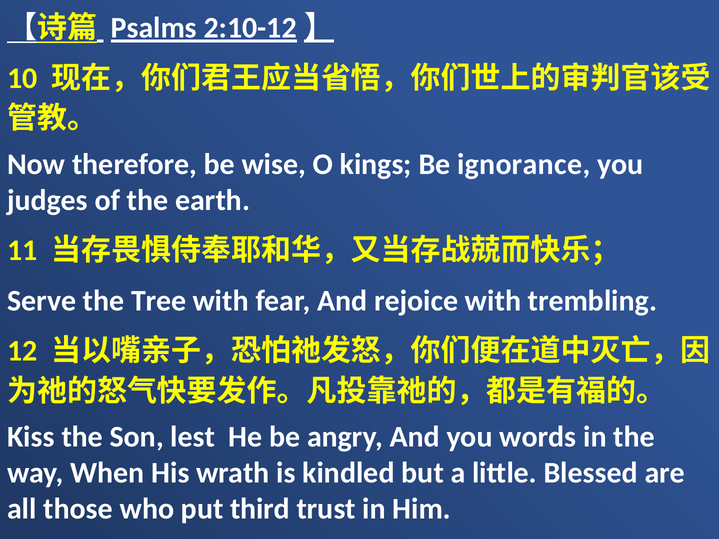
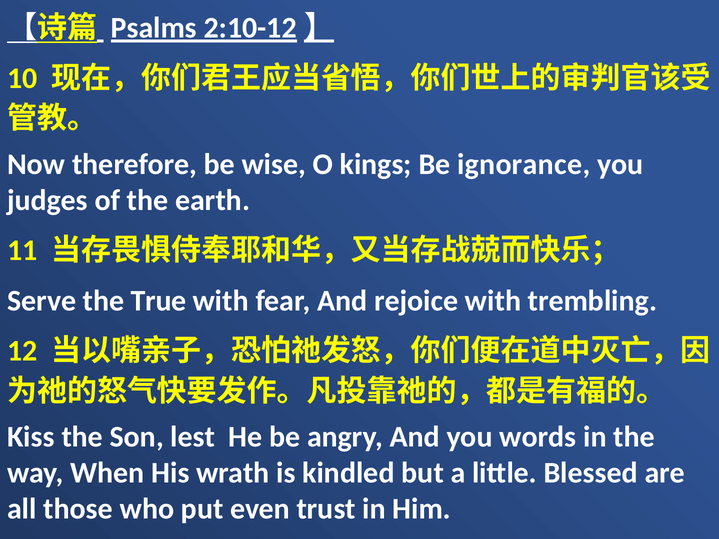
Tree: Tree -> True
third: third -> even
